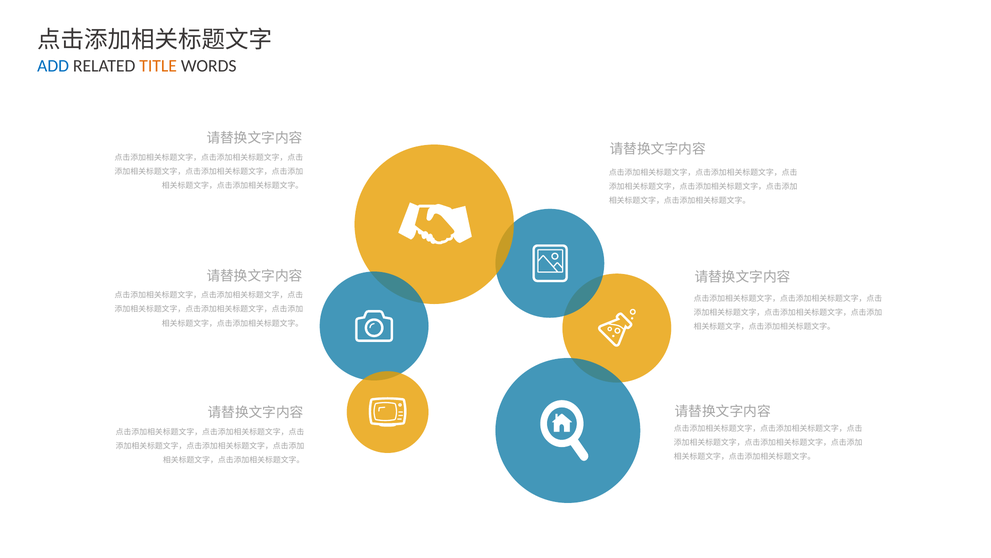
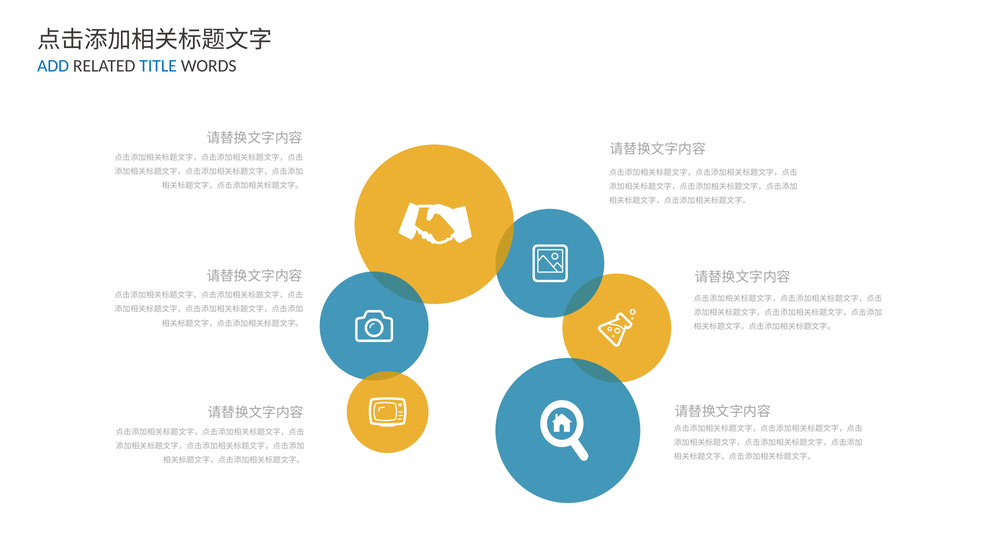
TITLE colour: orange -> blue
